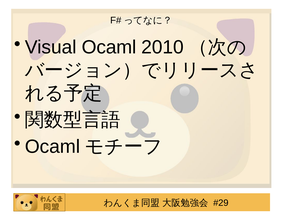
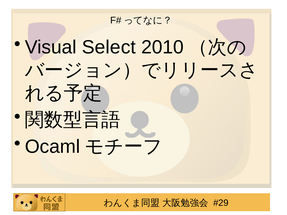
Visual Ocaml: Ocaml -> Select
